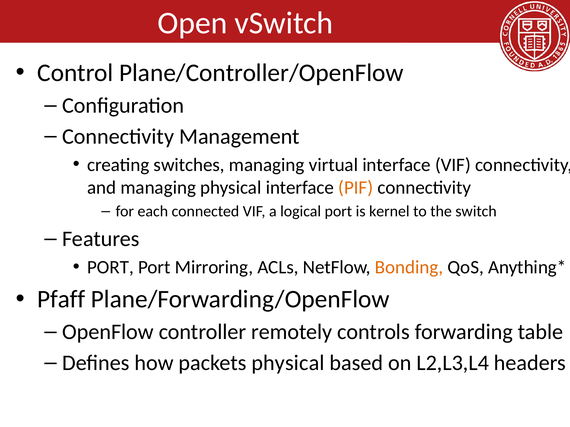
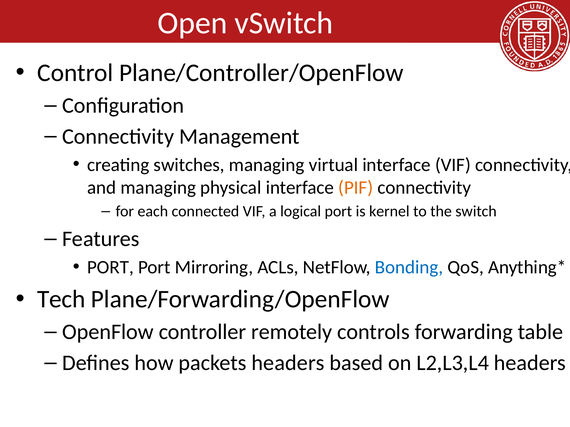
Bonding colour: orange -> blue
Pfaff: Pfaff -> Tech
packets physical: physical -> headers
